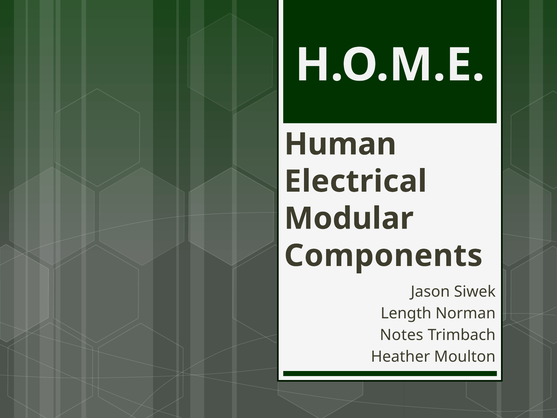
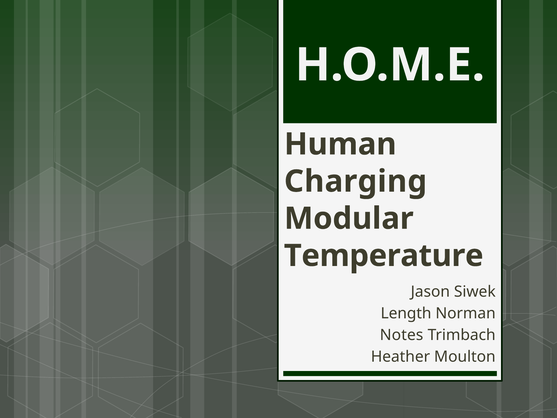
Electrical: Electrical -> Charging
Components: Components -> Temperature
